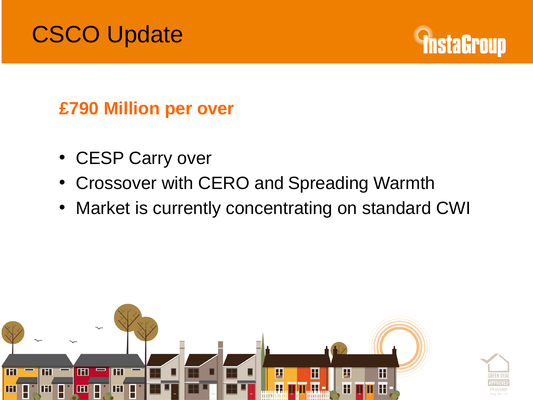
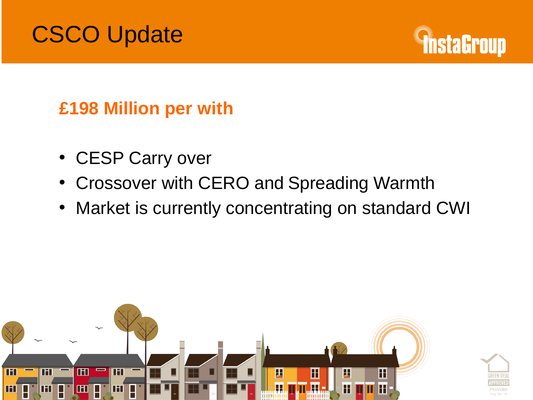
£790: £790 -> £198
per over: over -> with
